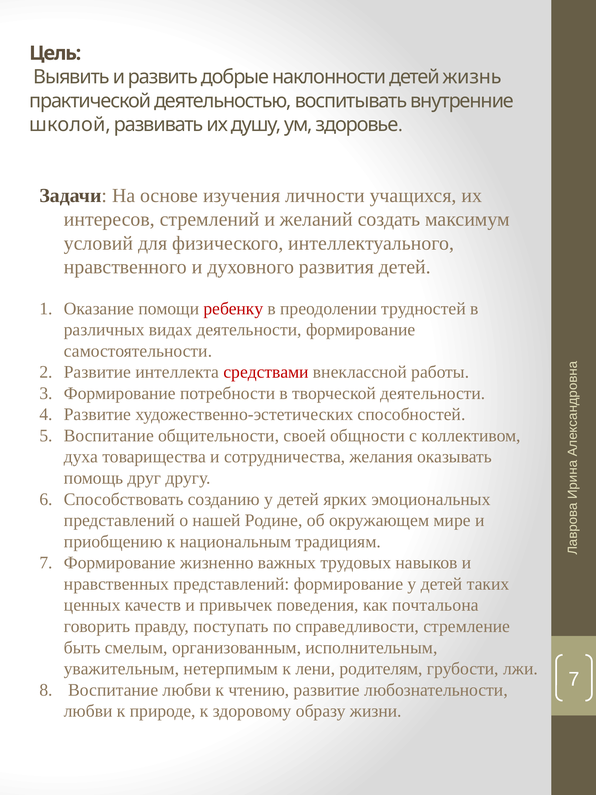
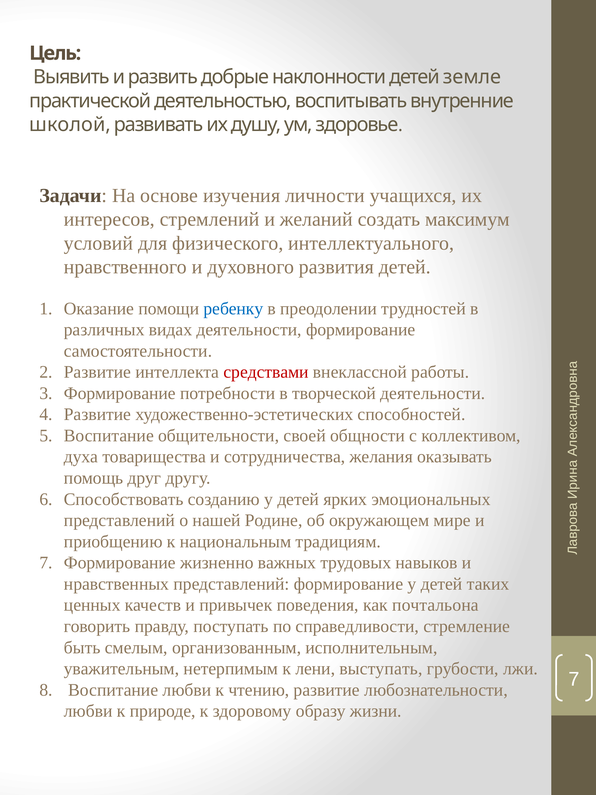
жизнь: жизнь -> земле
ребенку colour: red -> blue
родителям: родителям -> выступать
